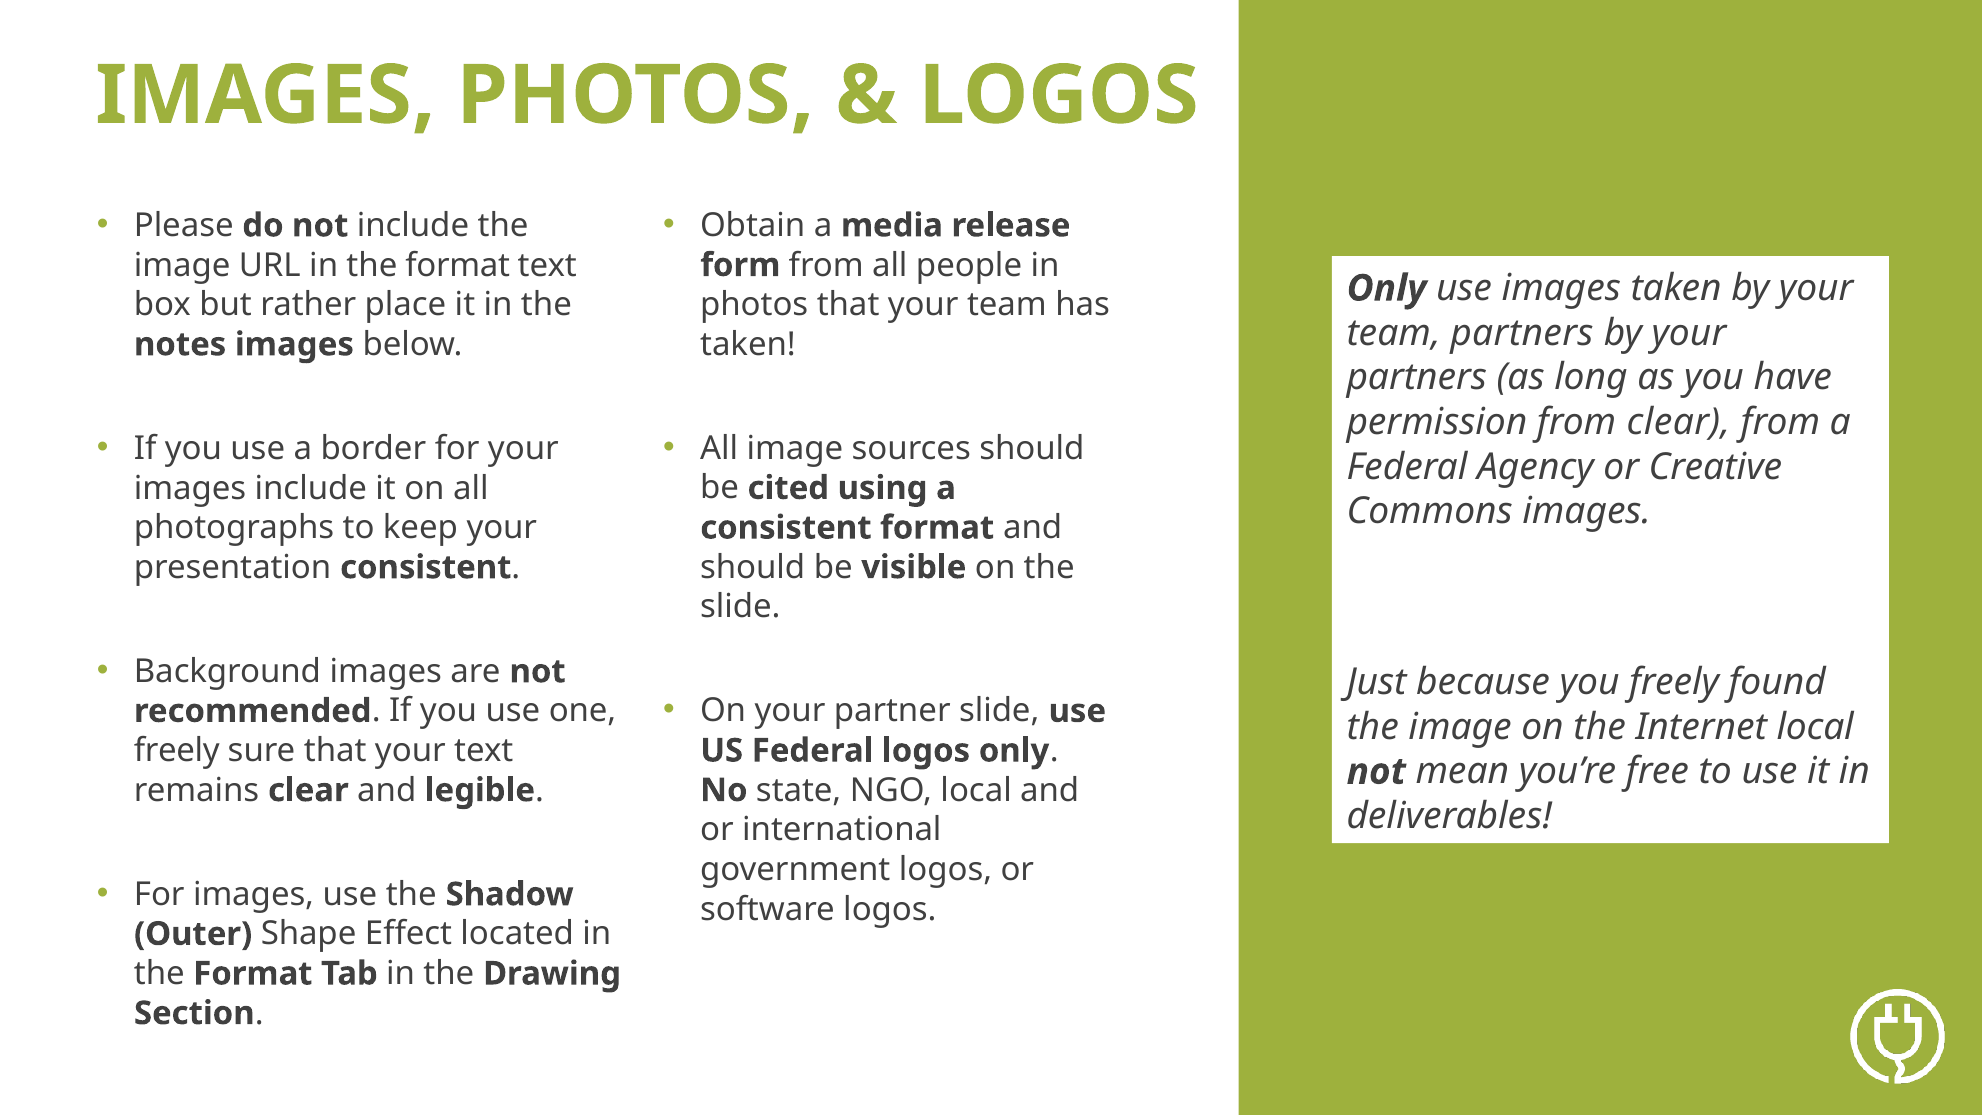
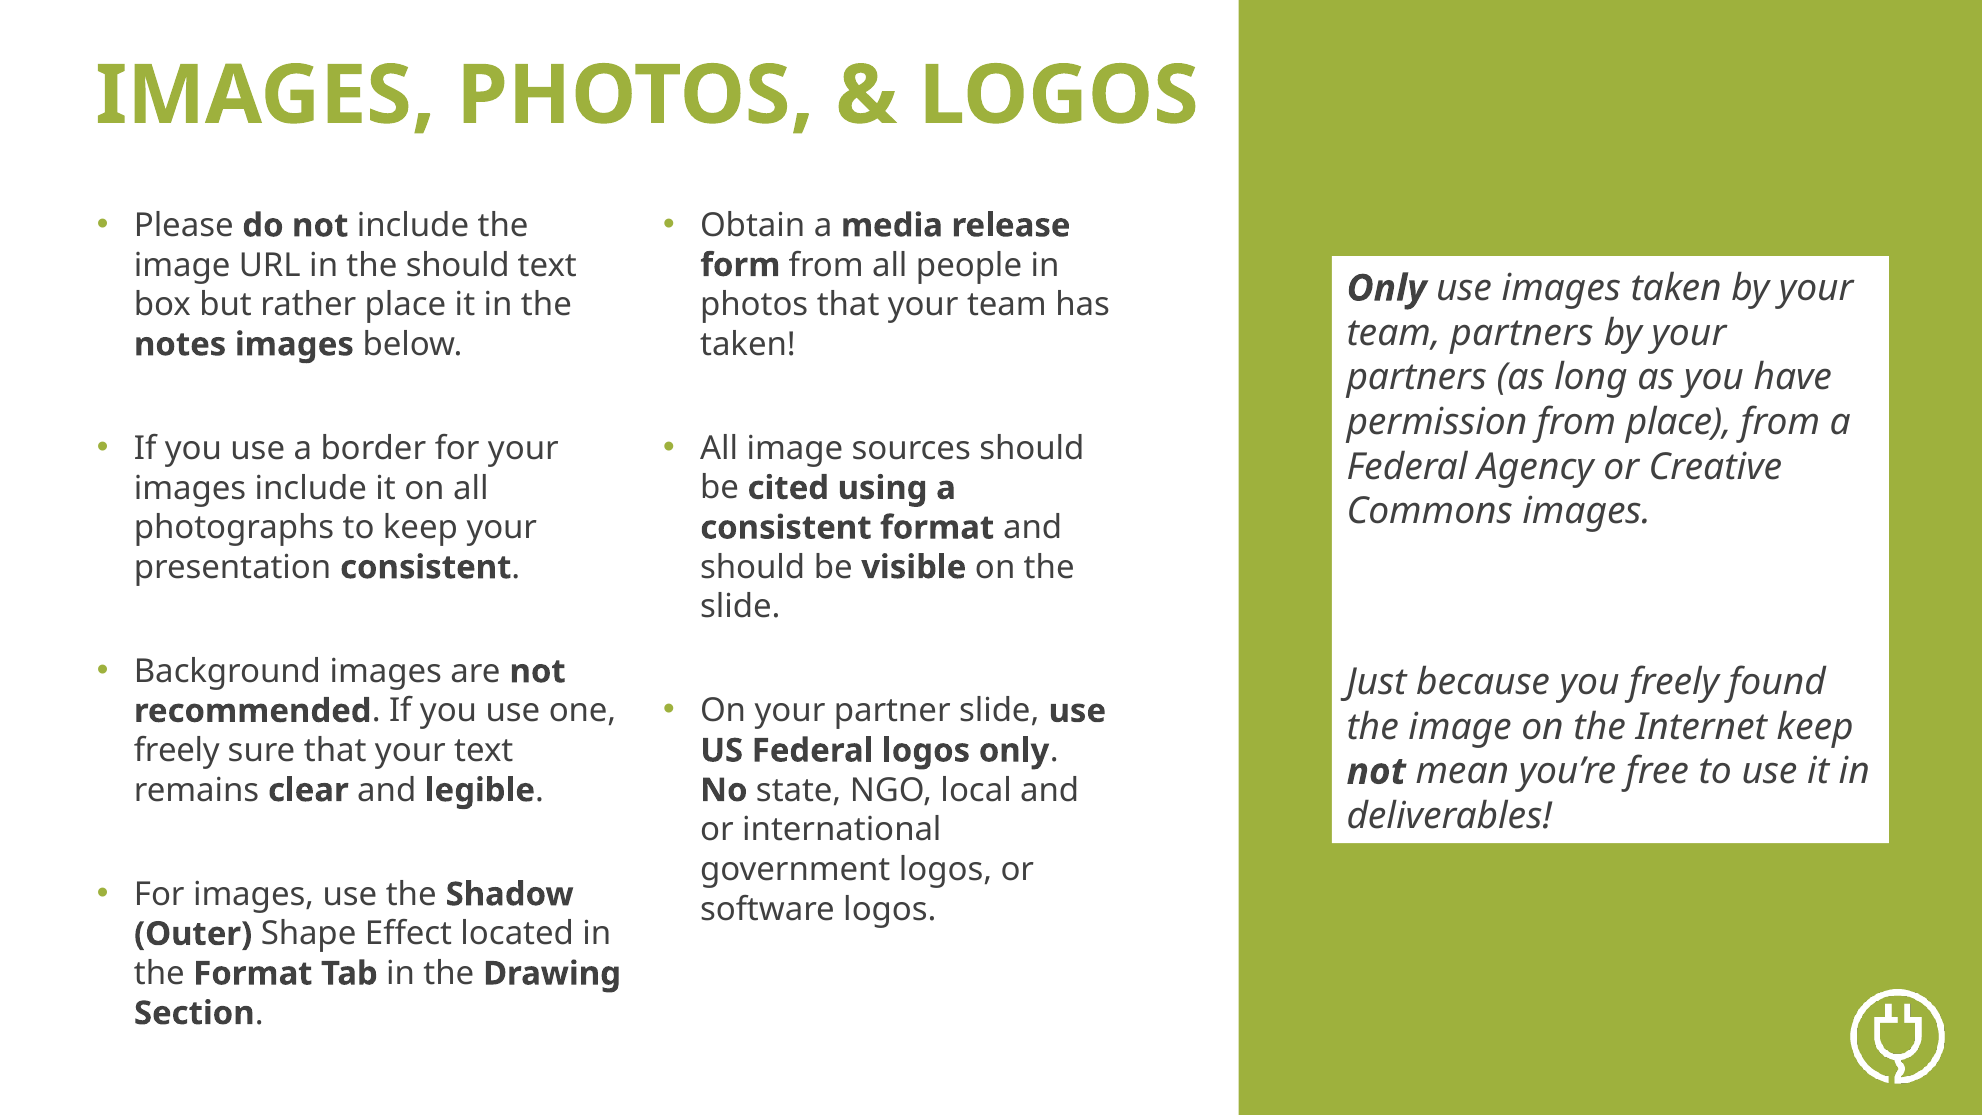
URL in the format: format -> should
from clear: clear -> place
Internet local: local -> keep
